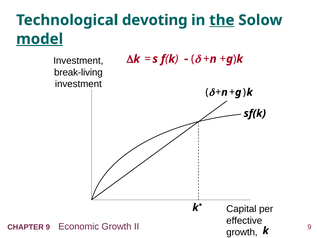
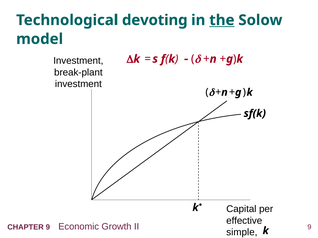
model underline: present -> none
break-living: break-living -> break-plant
growth at (242, 233): growth -> simple
